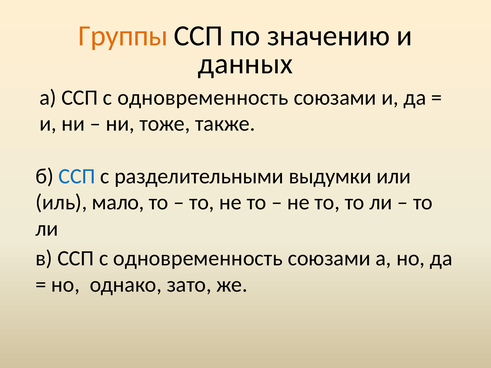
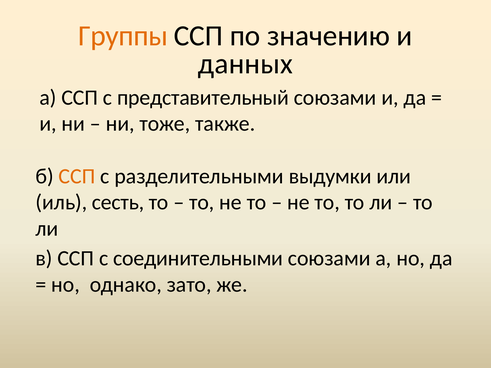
а ССП с одновременность: одновременность -> представительный
ССП at (77, 176) colour: blue -> orange
мало: мало -> сесть
в ССП с одновременность: одновременность -> соединительными
